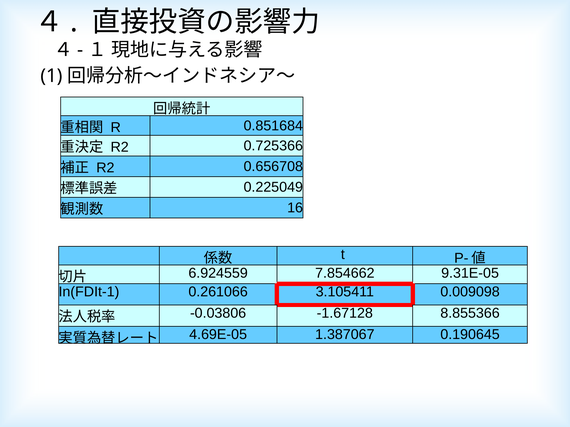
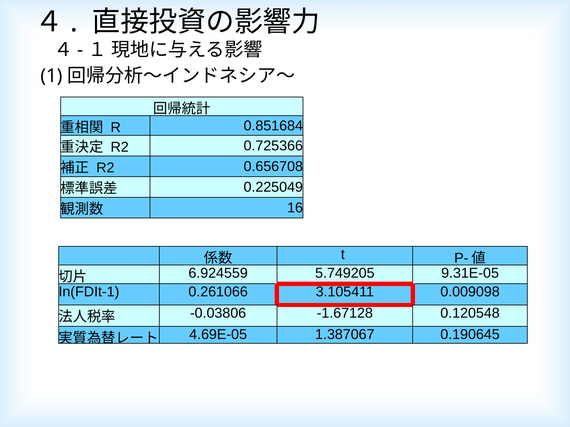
7.854662: 7.854662 -> 5.749205
8.855366: 8.855366 -> 0.120548
